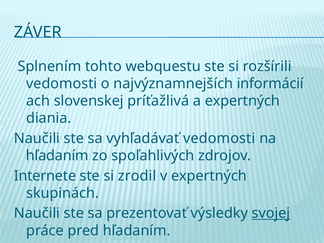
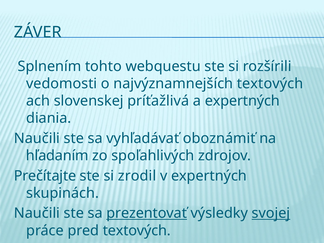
najvýznamnejších informácií: informácií -> textových
vyhľadávať vedomosti: vedomosti -> oboznámiť
Internete: Internete -> Prečítajte
prezentovať underline: none -> present
pred hľadaním: hľadaním -> textových
